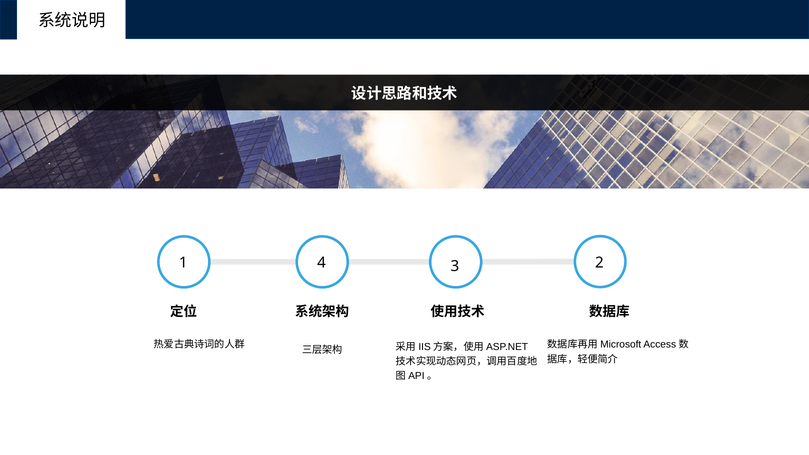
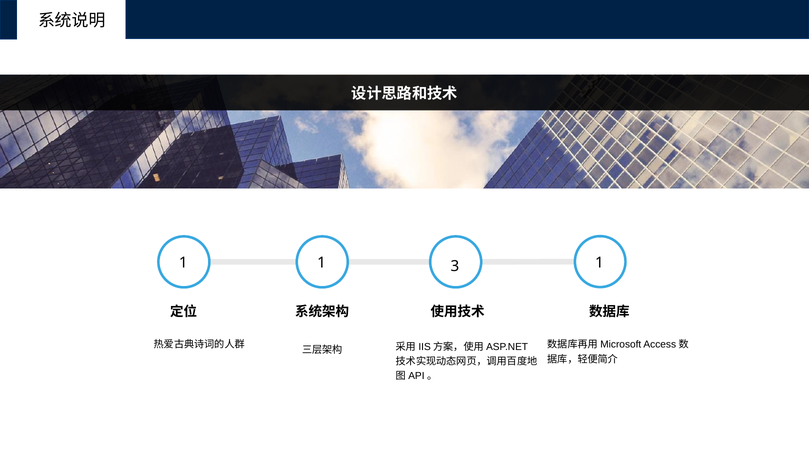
4 at (321, 263): 4 -> 1
3 2: 2 -> 1
